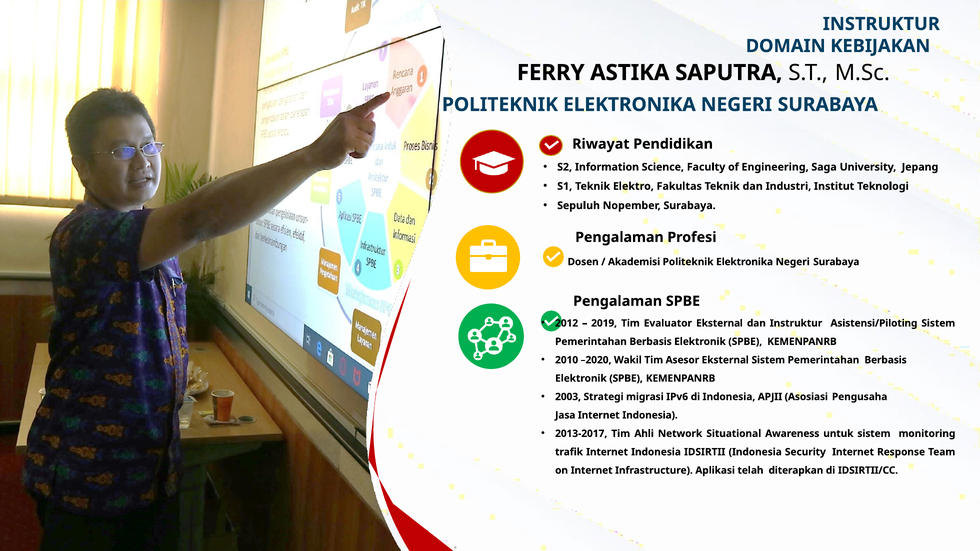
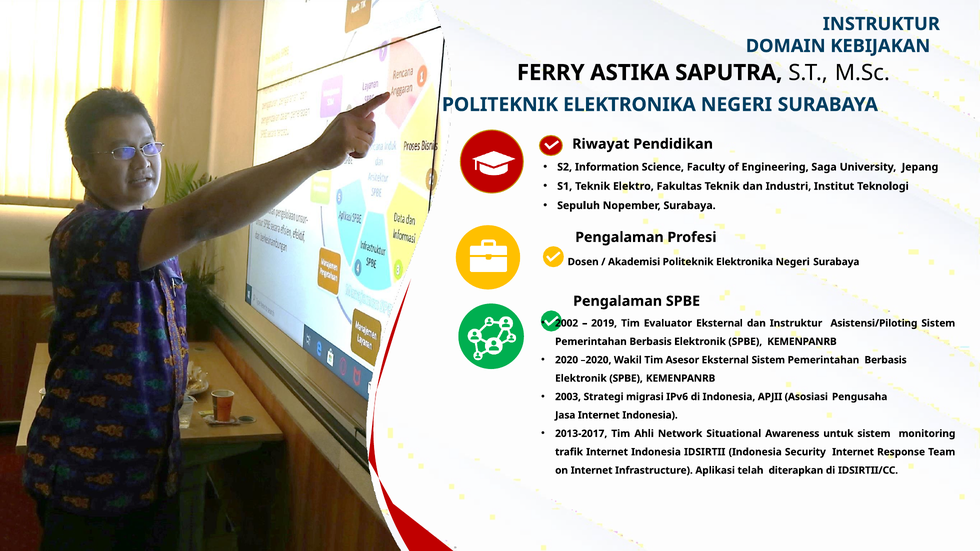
2012: 2012 -> 2002
2010: 2010 -> 2020
